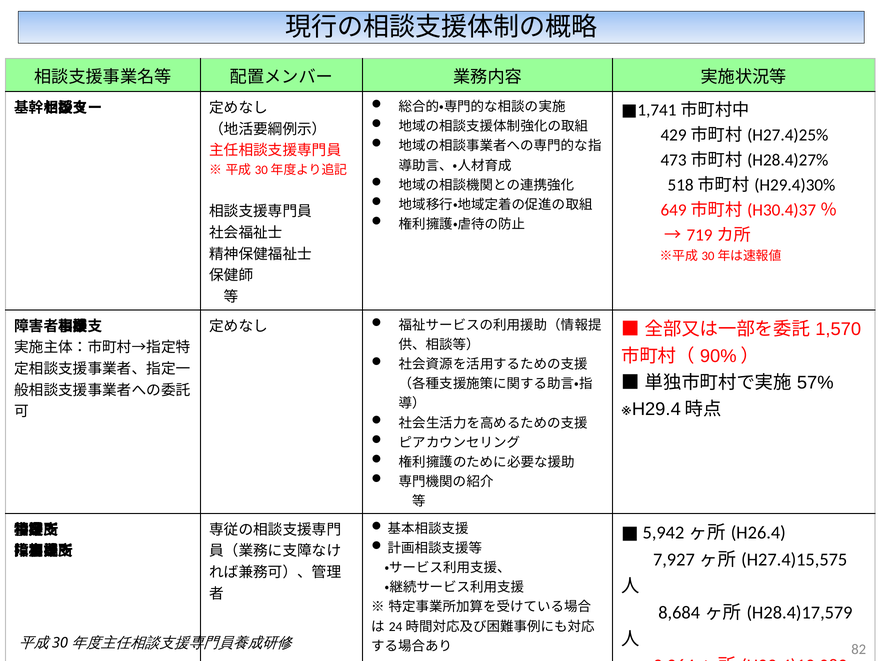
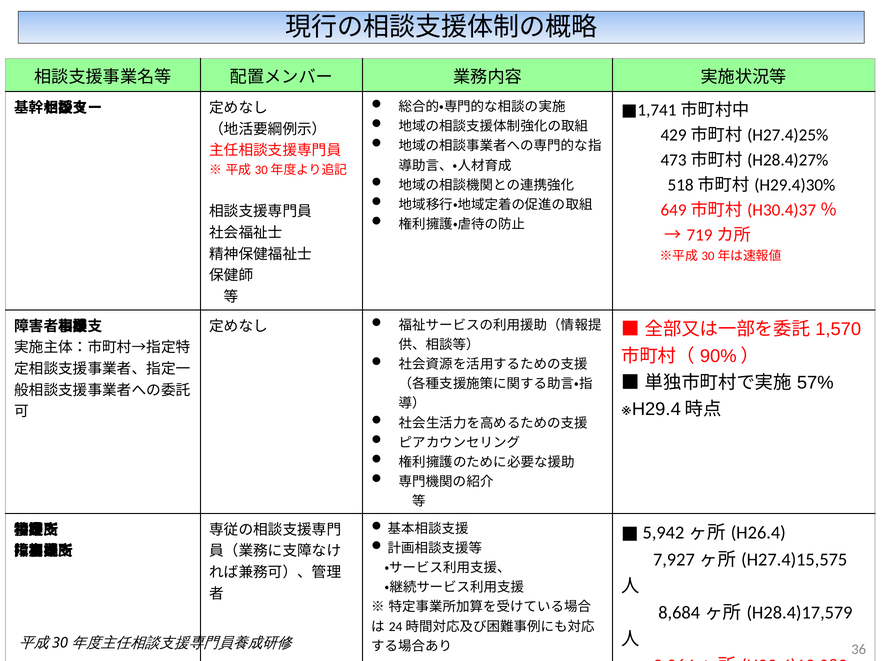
82: 82 -> 36
